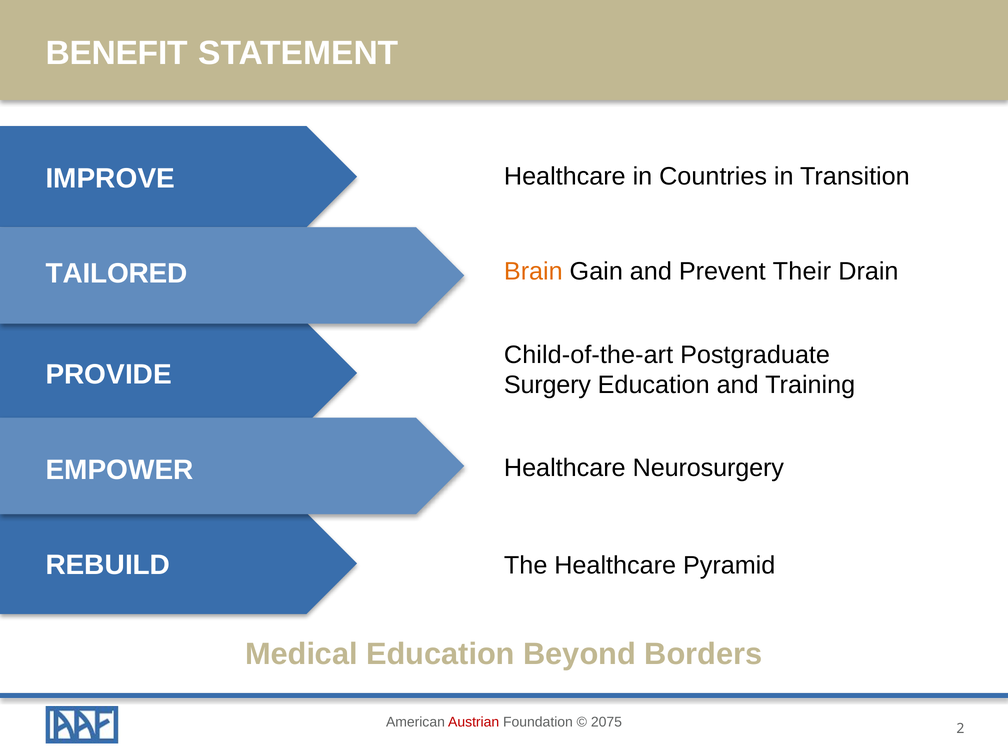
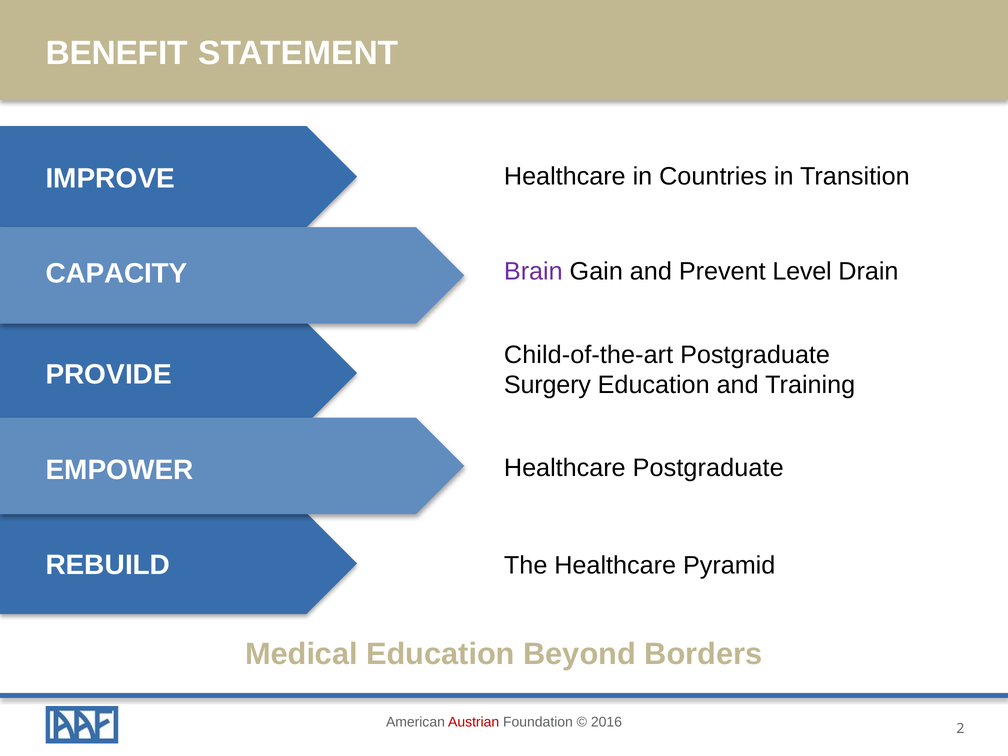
Brain colour: orange -> purple
Their: Their -> Level
TAILORED: TAILORED -> CAPACITY
Healthcare Neurosurgery: Neurosurgery -> Postgraduate
2075: 2075 -> 2016
